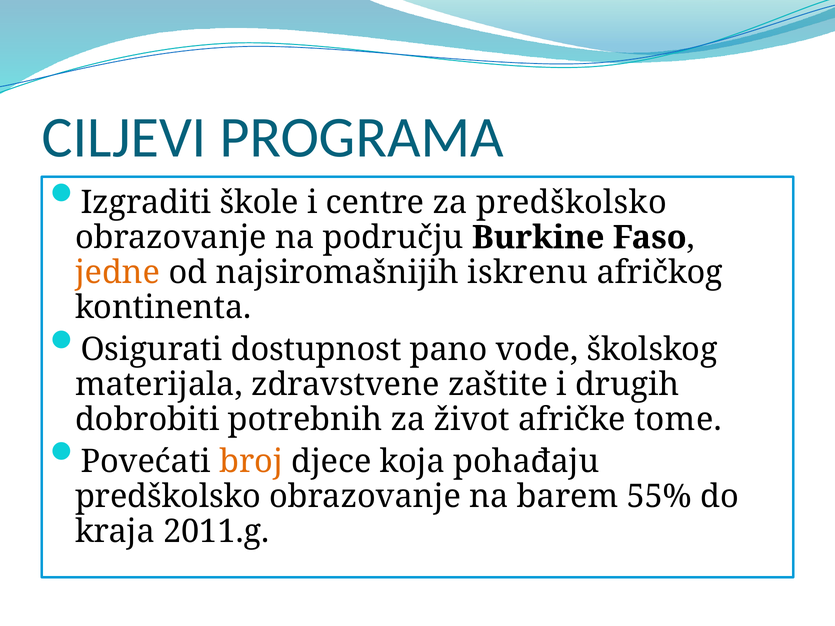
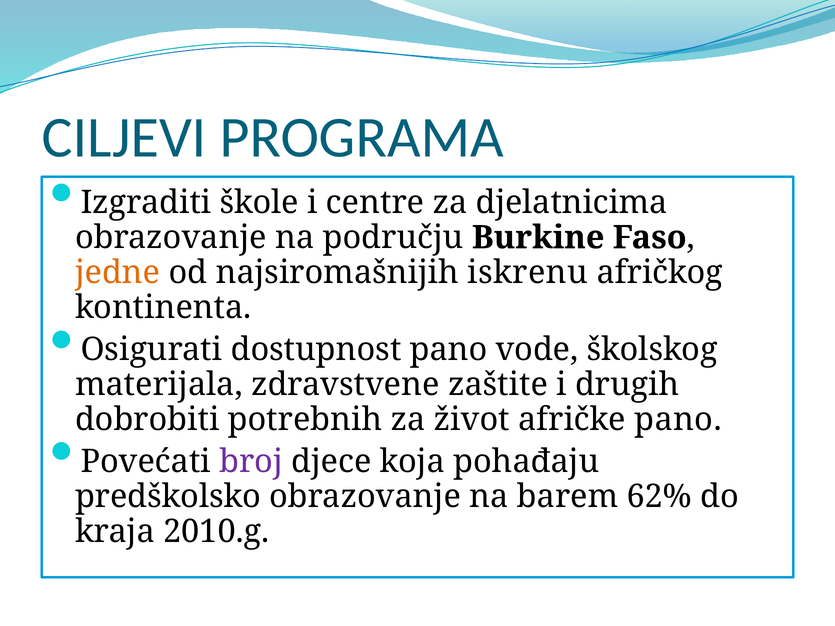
za predškolsko: predškolsko -> djelatnicima
afričke tome: tome -> pano
broj colour: orange -> purple
55%: 55% -> 62%
2011.g: 2011.g -> 2010.g
